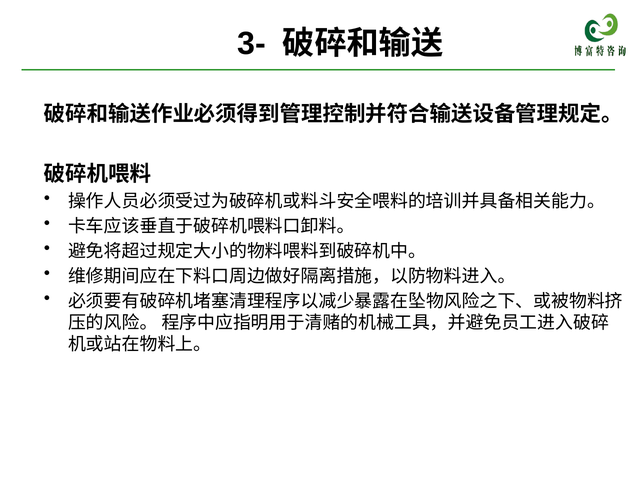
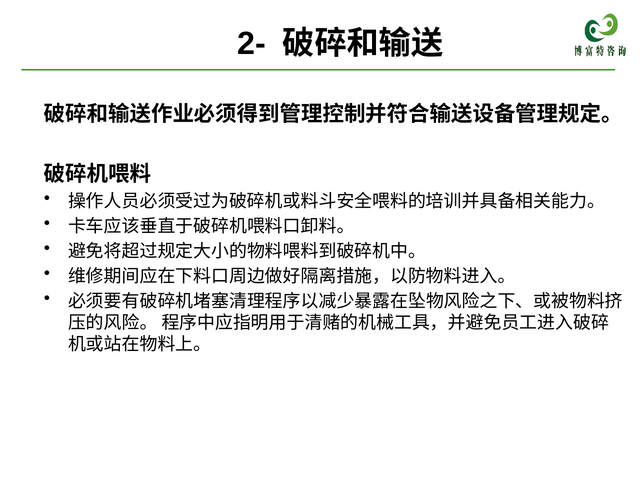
3-: 3- -> 2-
